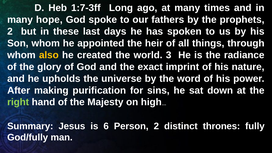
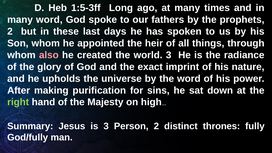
1:7-3ff: 1:7-3ff -> 1:5-3ff
many hope: hope -> word
also colour: yellow -> pink
is 6: 6 -> 3
